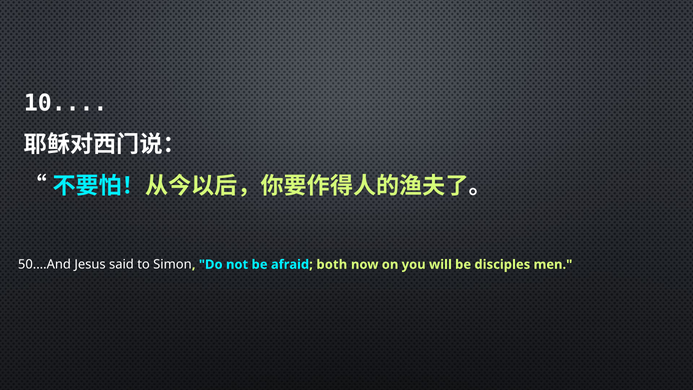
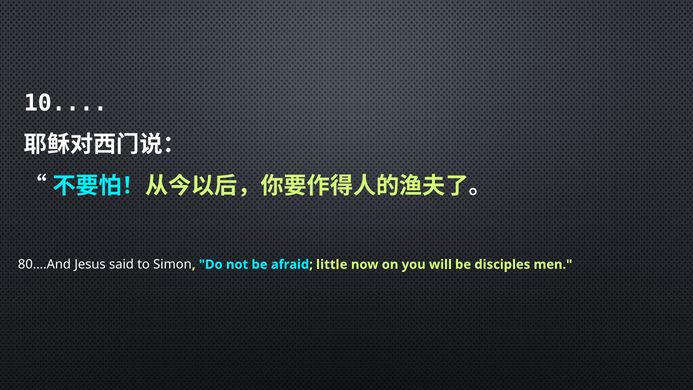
50....And: 50....And -> 80....And
both: both -> little
